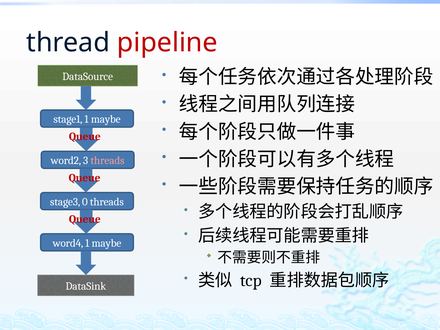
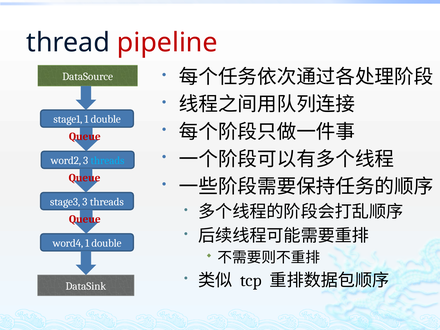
stage1 1 maybe: maybe -> double
threads at (107, 161) colour: pink -> light blue
stage3 0: 0 -> 3
maybe at (106, 243): maybe -> double
